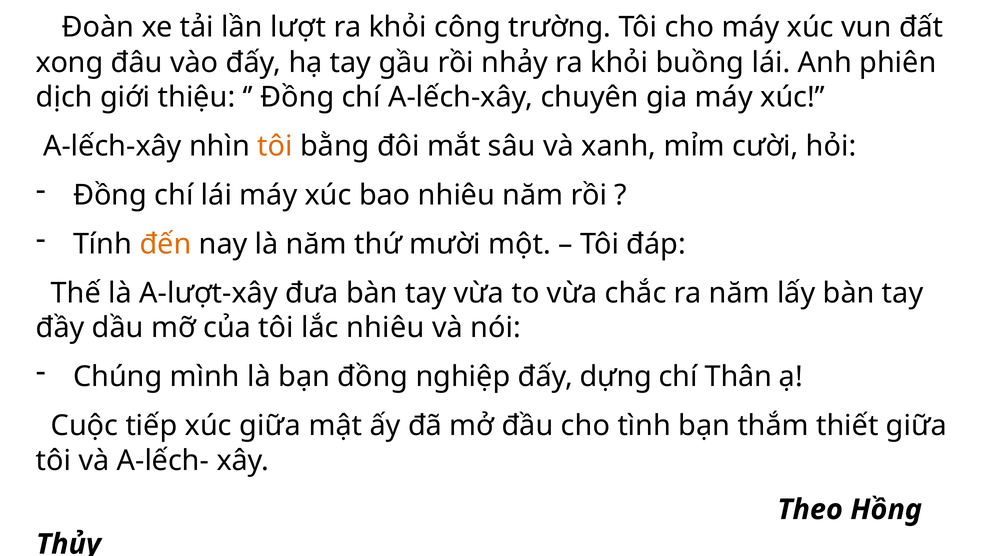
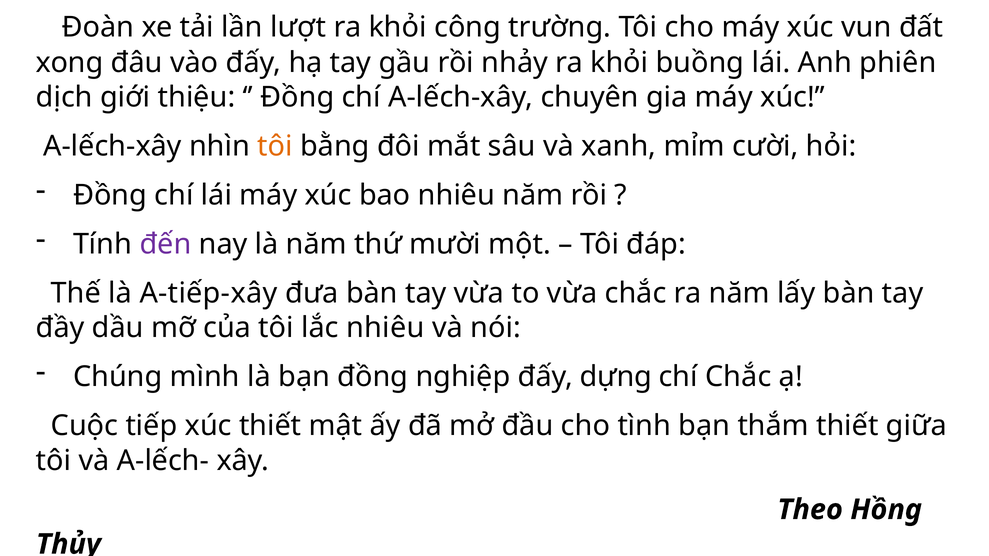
đến colour: orange -> purple
A-lượt-xây: A-lượt-xây -> A-tiếp-xây
chí Thân: Thân -> Chắc
xúc giữa: giữa -> thiết
